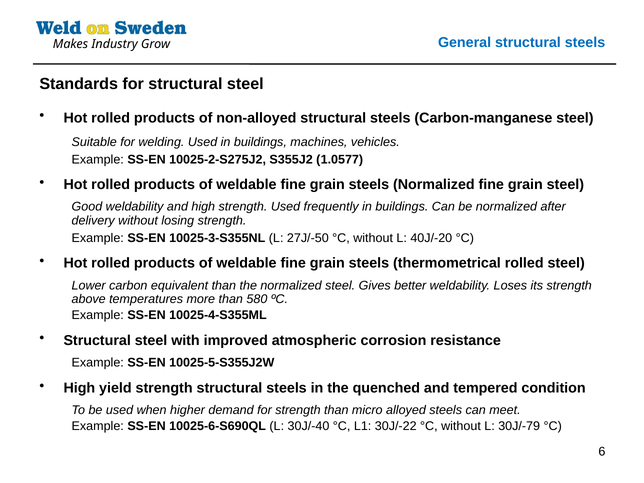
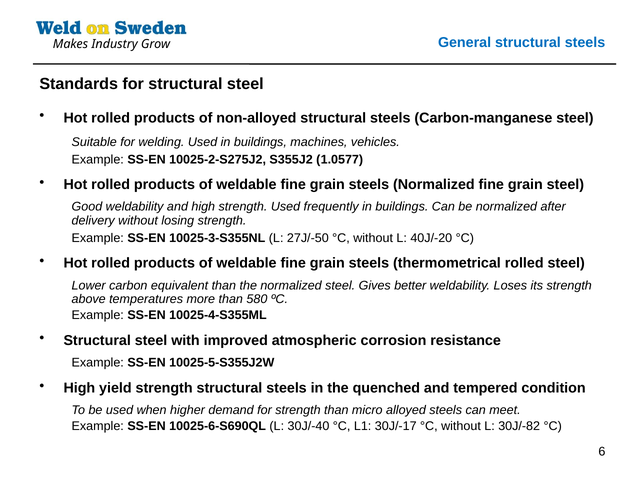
30J/-22: 30J/-22 -> 30J/-17
30J/-79: 30J/-79 -> 30J/-82
